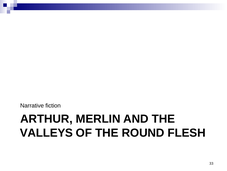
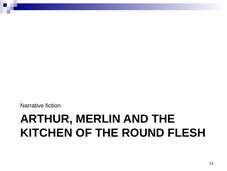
VALLEYS: VALLEYS -> KITCHEN
